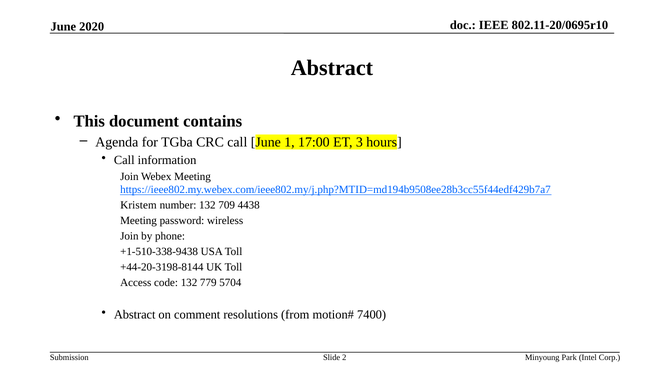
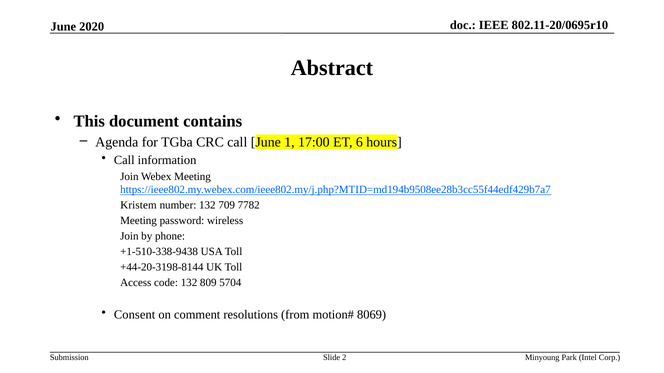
3: 3 -> 6
4438: 4438 -> 7782
779: 779 -> 809
Abstract at (135, 315): Abstract -> Consent
7400: 7400 -> 8069
